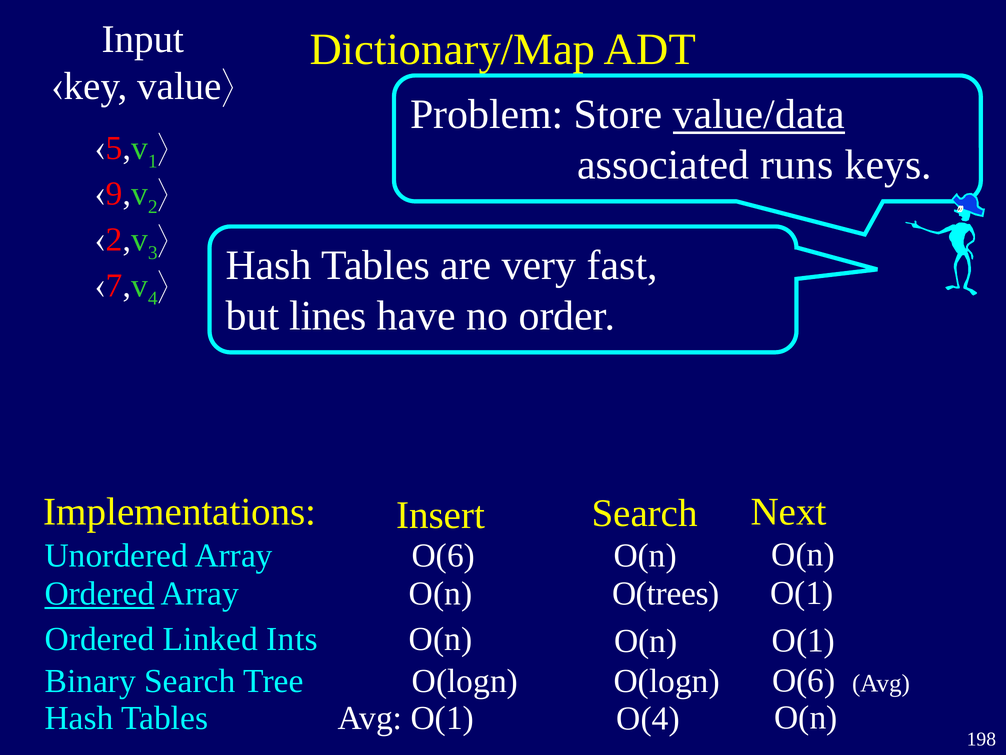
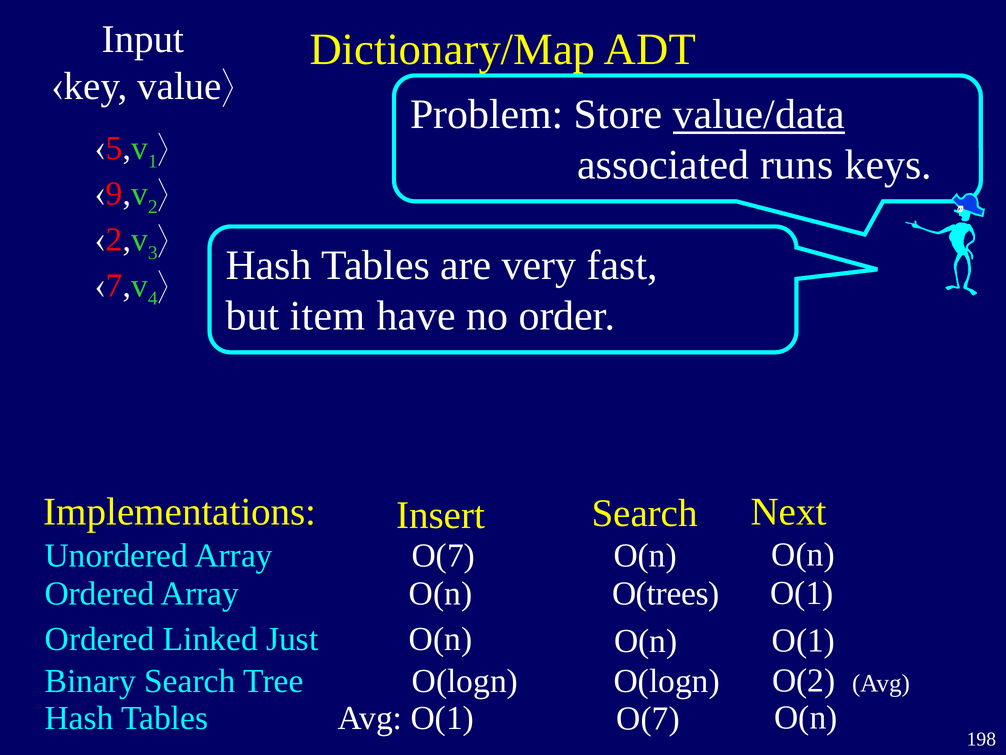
lines: lines -> item
O(6 at (443, 555): O(6 -> O(7
Ordered at (99, 593) underline: present -> none
Ints: Ints -> Just
O(6 at (804, 680): O(6 -> O(2
O(1 O(4: O(4 -> O(7
